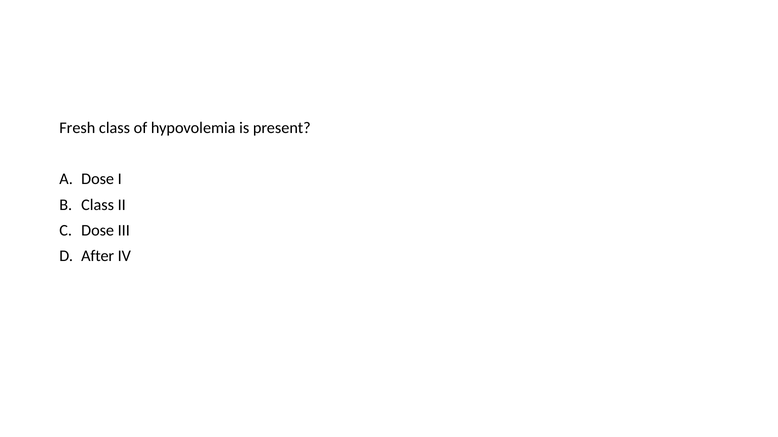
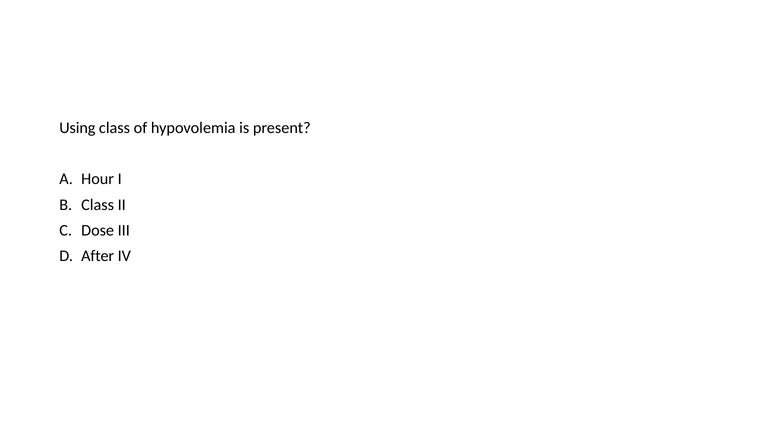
Fresh: Fresh -> Using
Dose at (98, 179): Dose -> Hour
